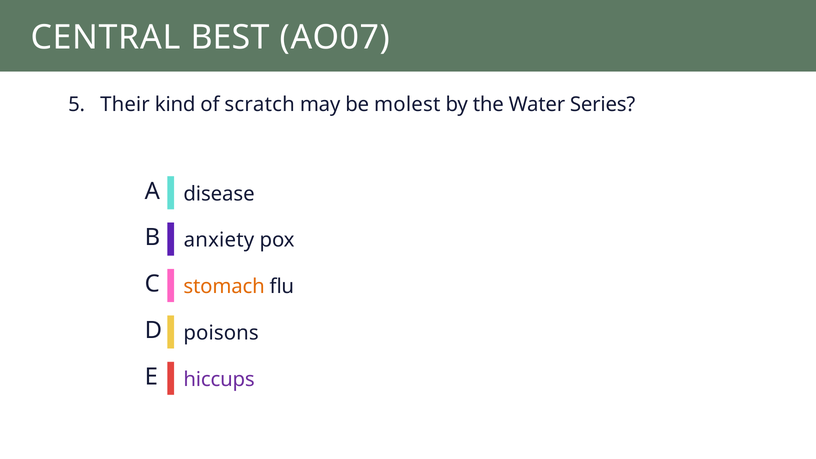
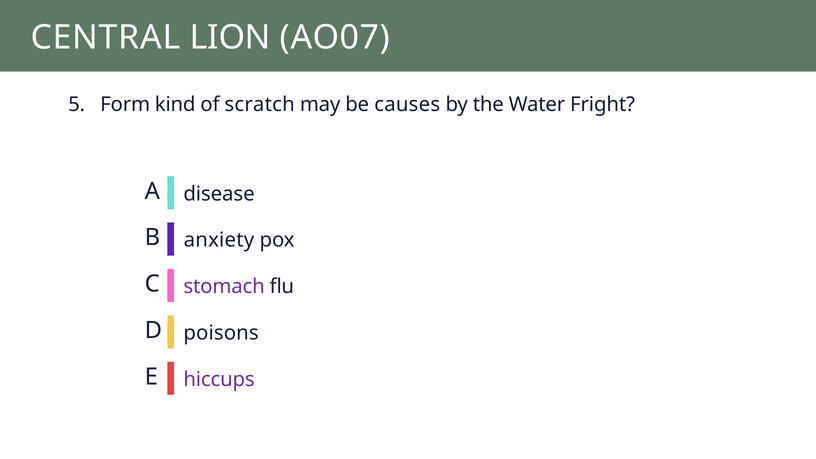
BEST: BEST -> LION
Their: Their -> Form
molest: molest -> causes
Series: Series -> Fright
stomach colour: orange -> purple
